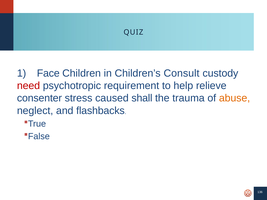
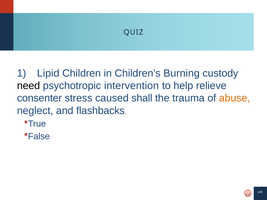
Face: Face -> Lipid
Consult: Consult -> Burning
need colour: red -> black
requirement: requirement -> intervention
